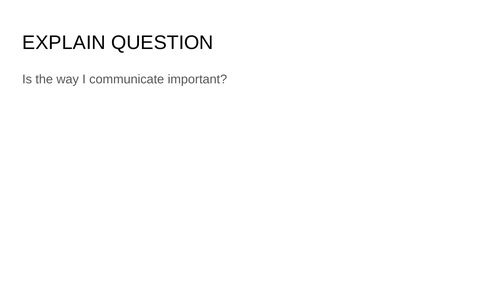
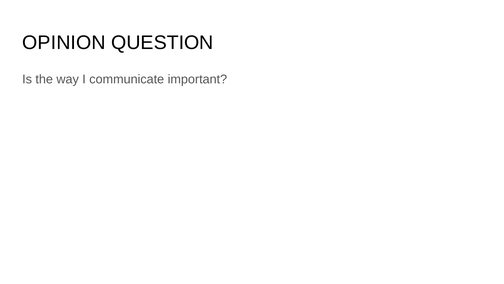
EXPLAIN: EXPLAIN -> OPINION
